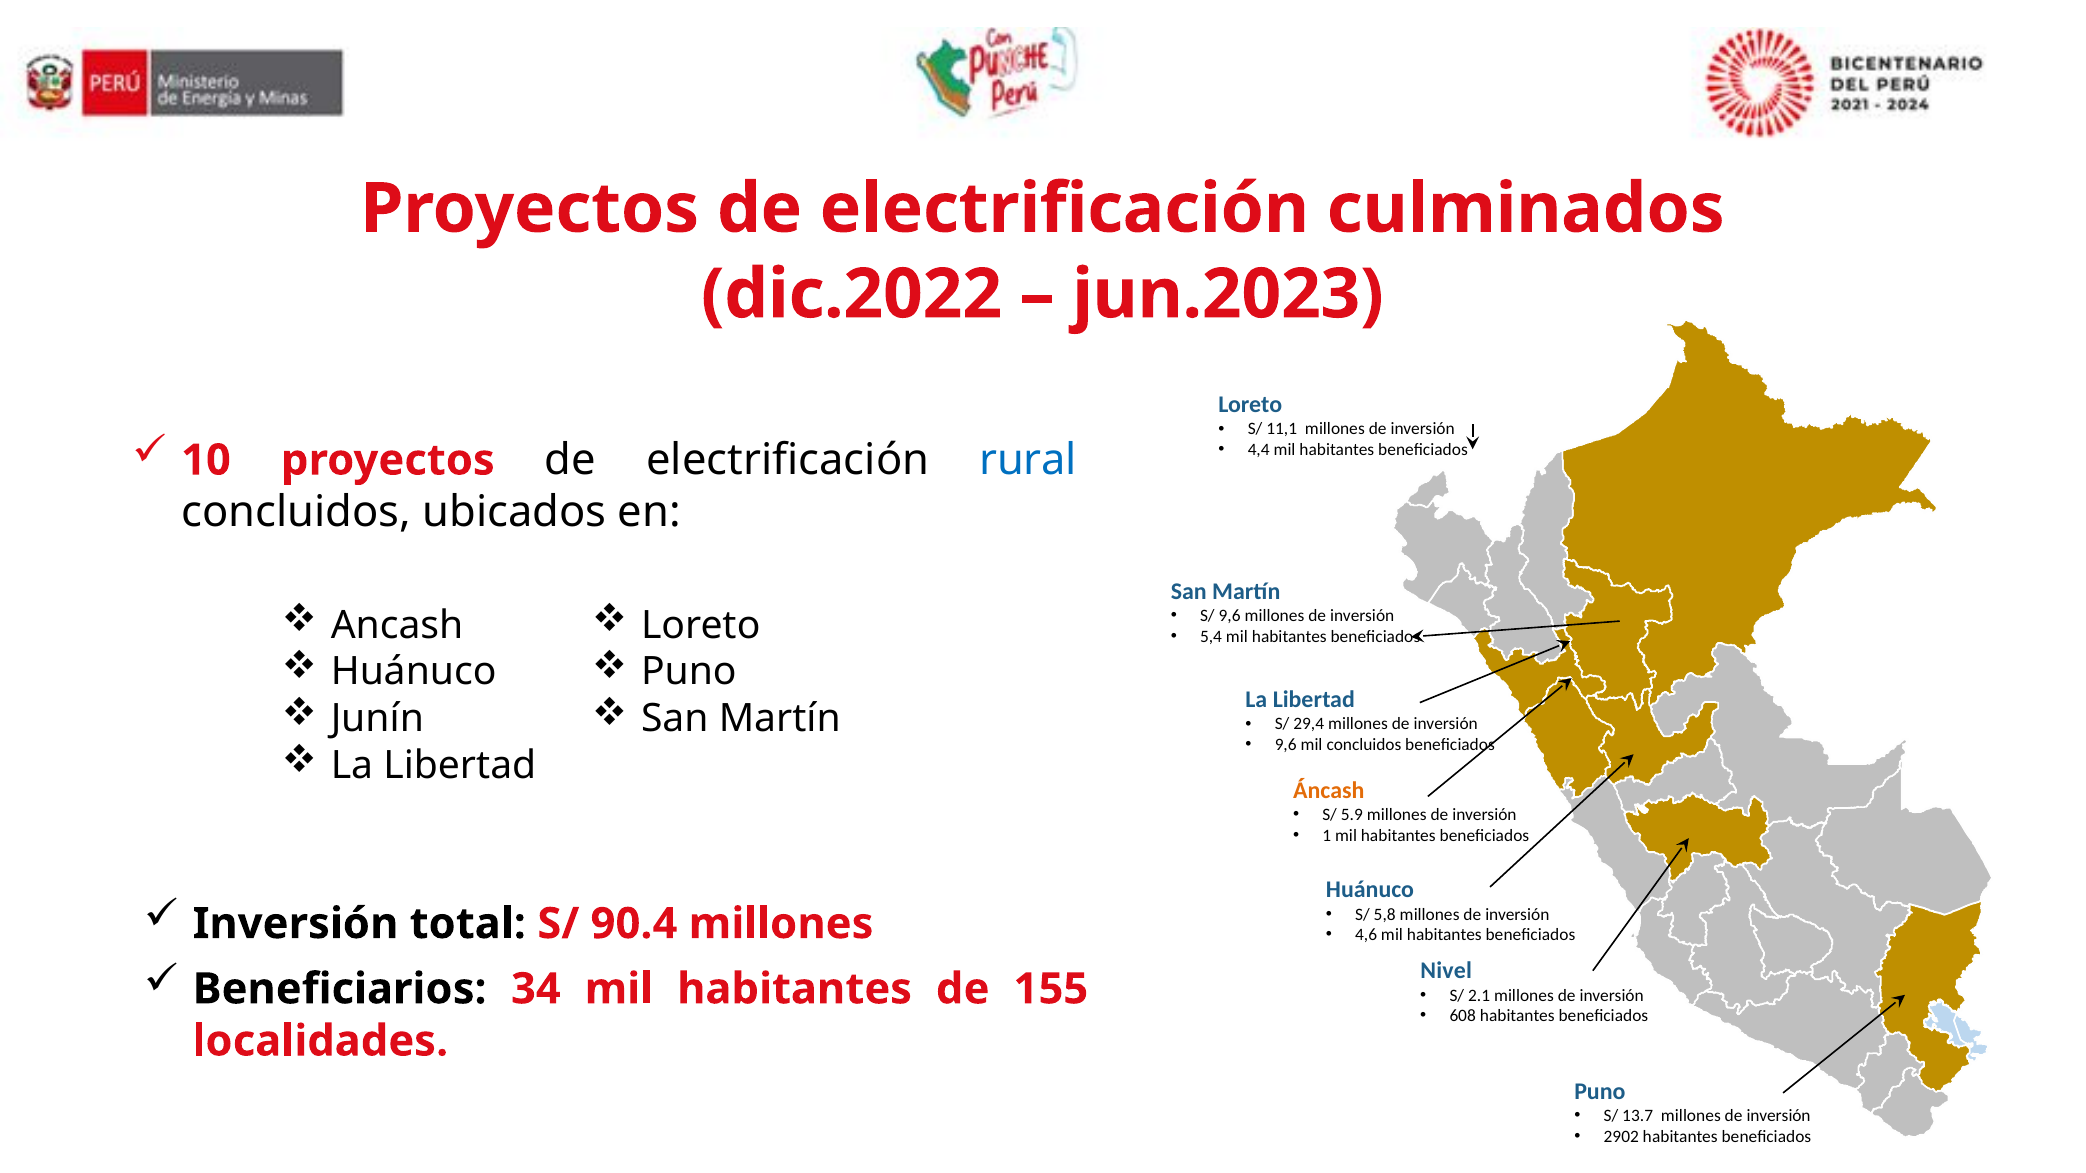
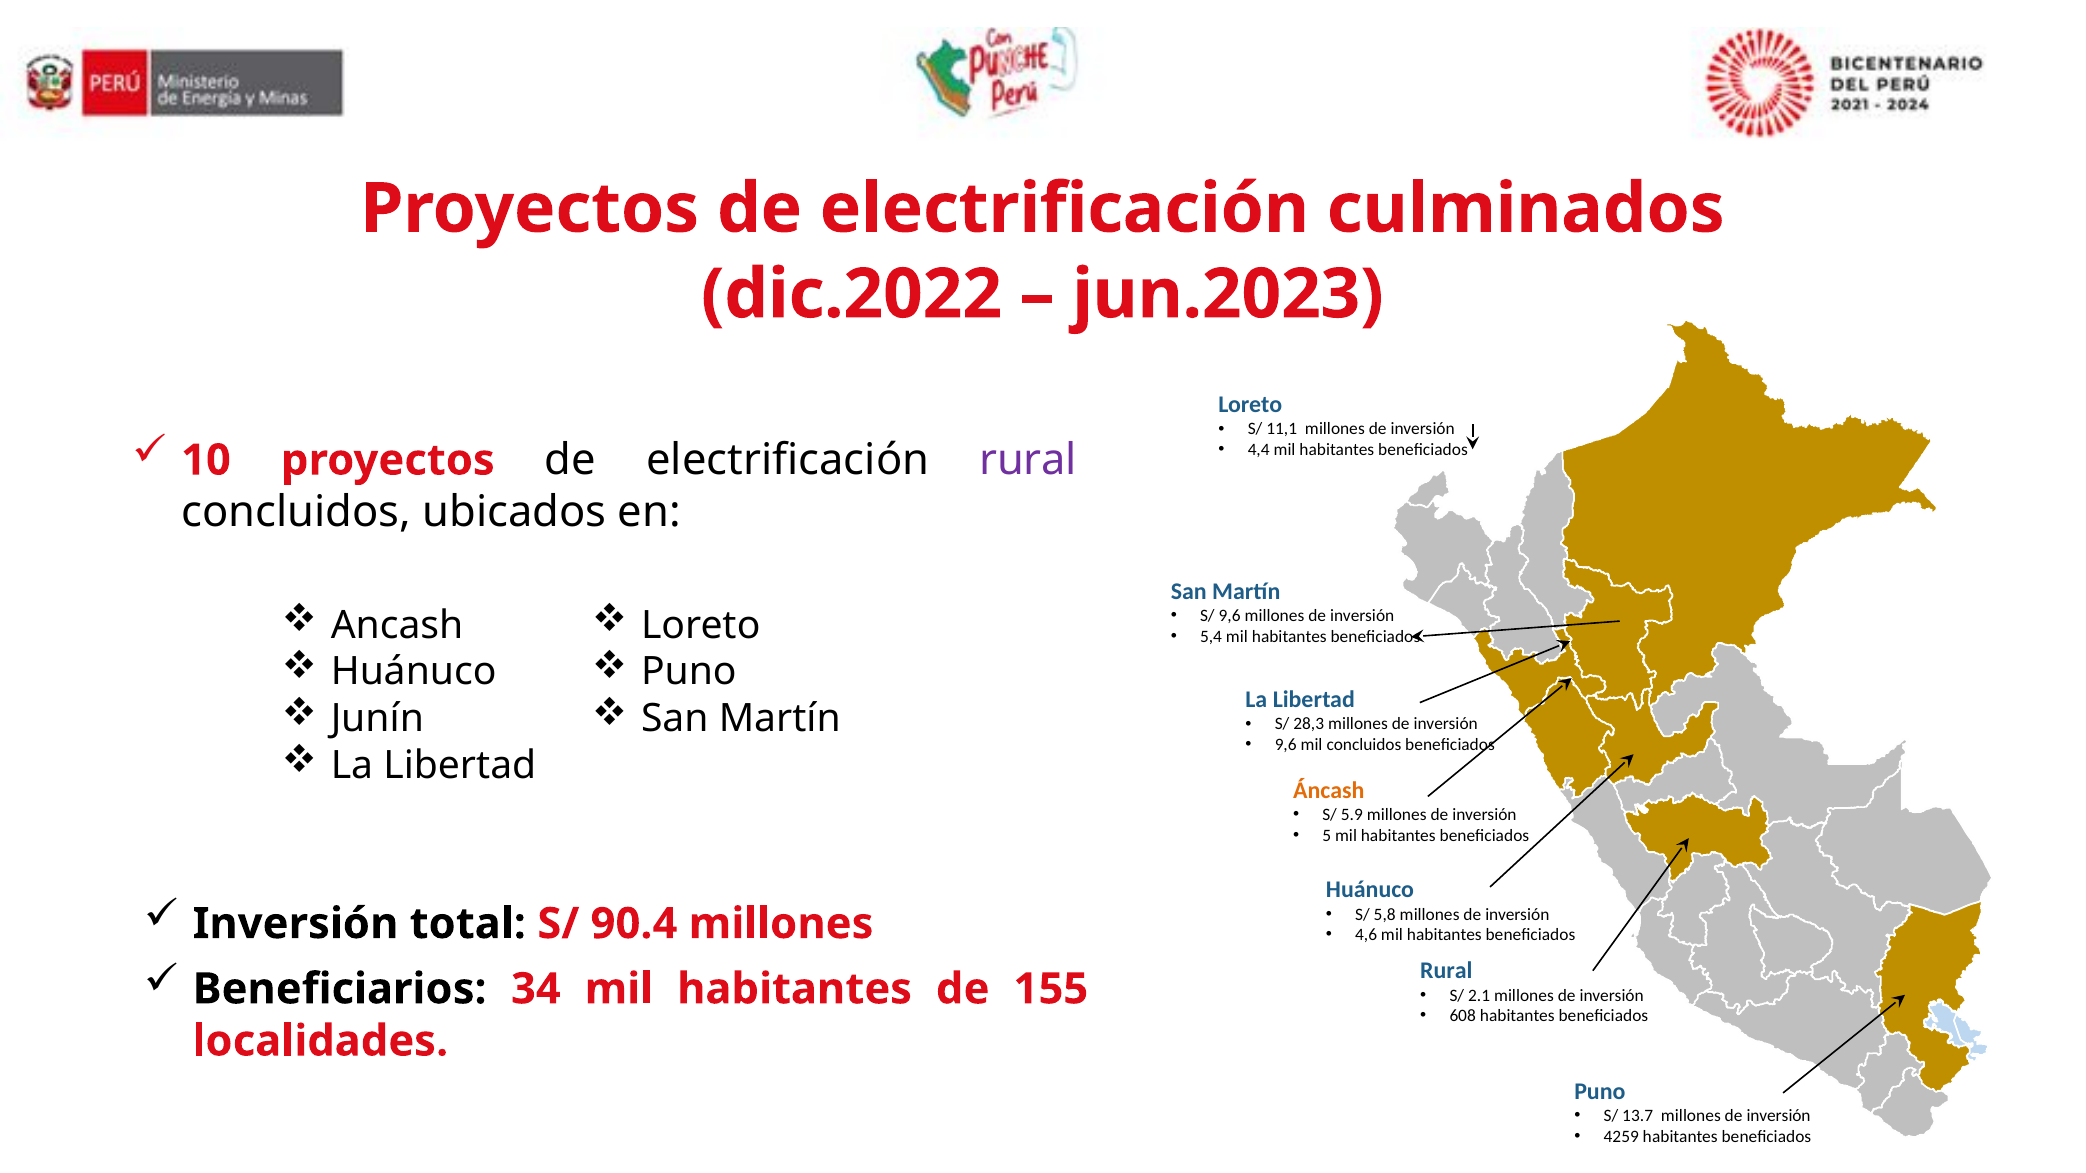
rural at (1028, 460) colour: blue -> purple
29,4: 29,4 -> 28,3
1: 1 -> 5
Nivel at (1446, 971): Nivel -> Rural
2902: 2902 -> 4259
